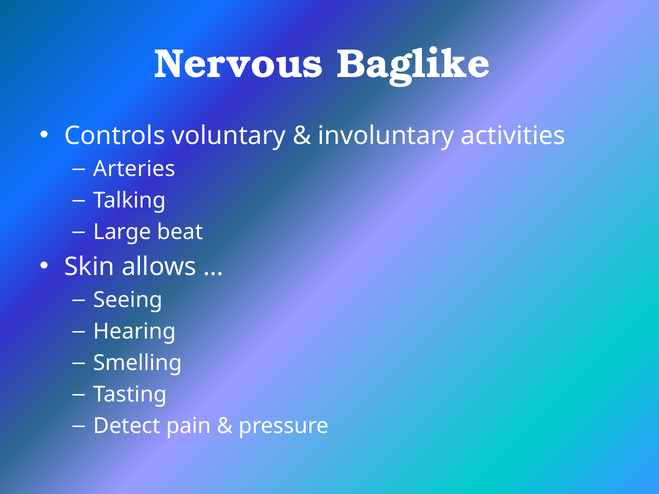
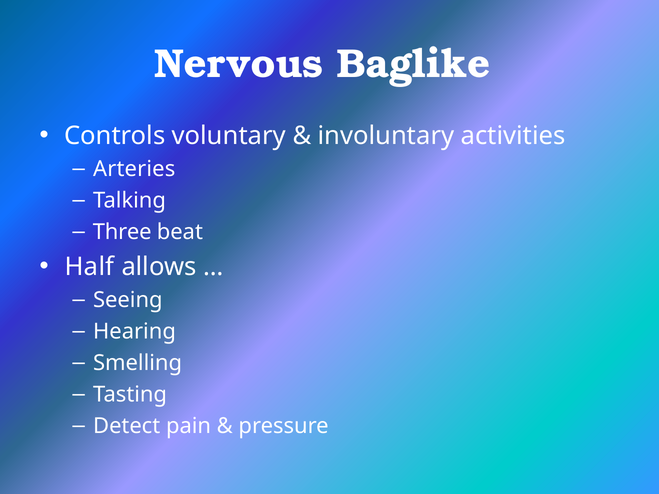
Large: Large -> Three
Skin: Skin -> Half
